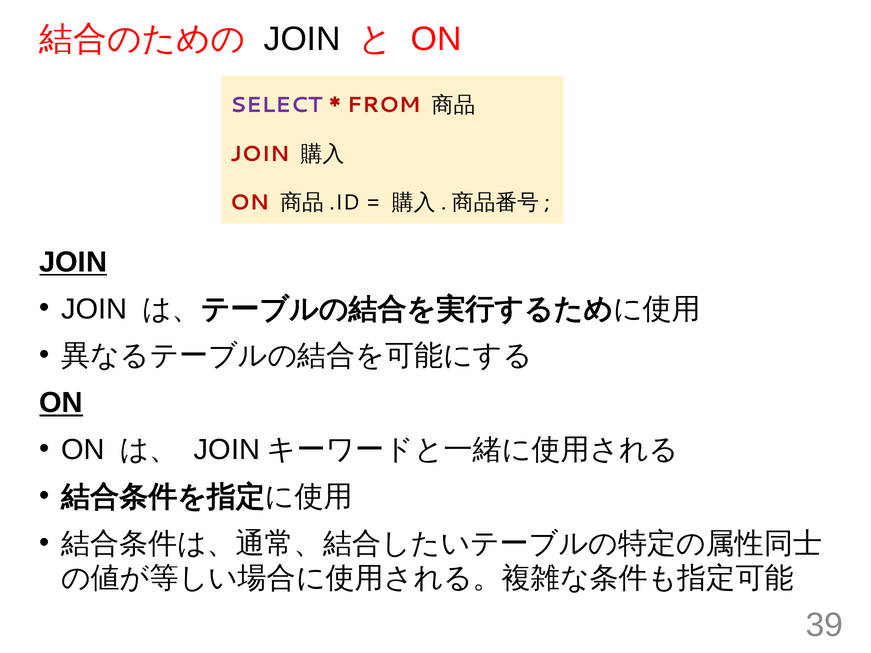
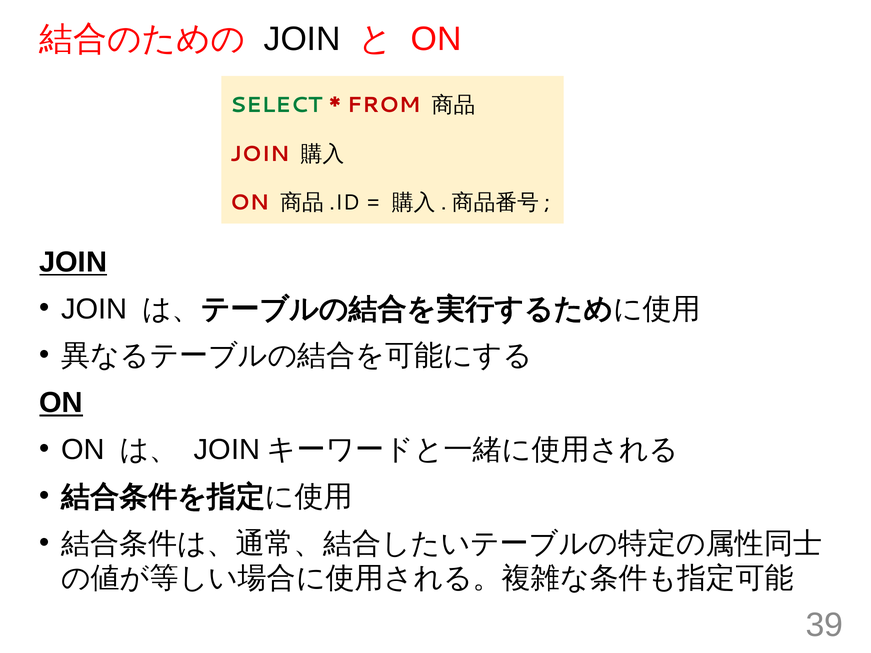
SELECT colour: purple -> green
